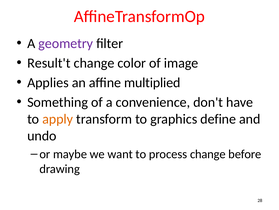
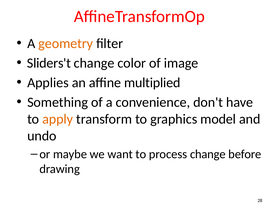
geometry colour: purple -> orange
Result't: Result't -> Sliders't
define: define -> model
